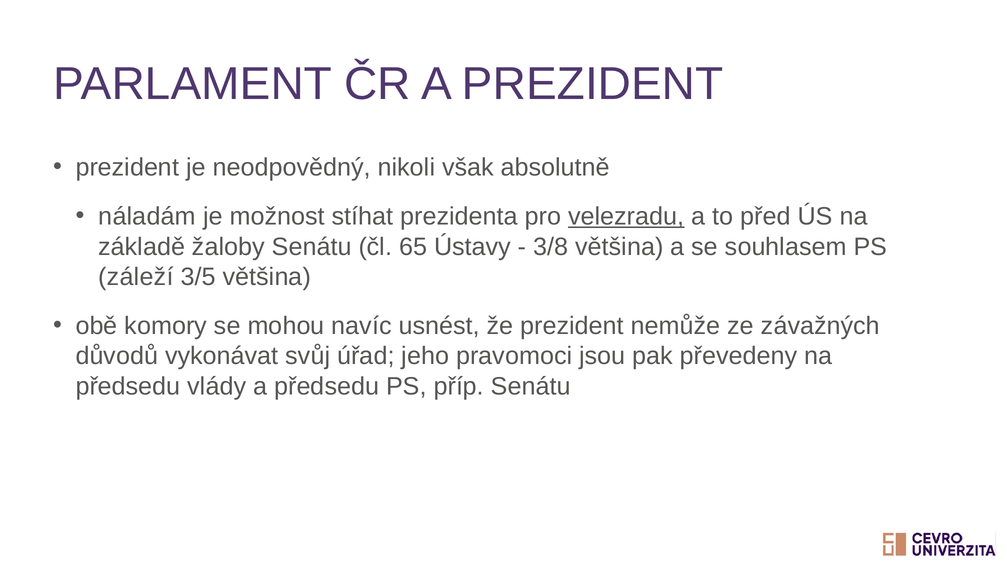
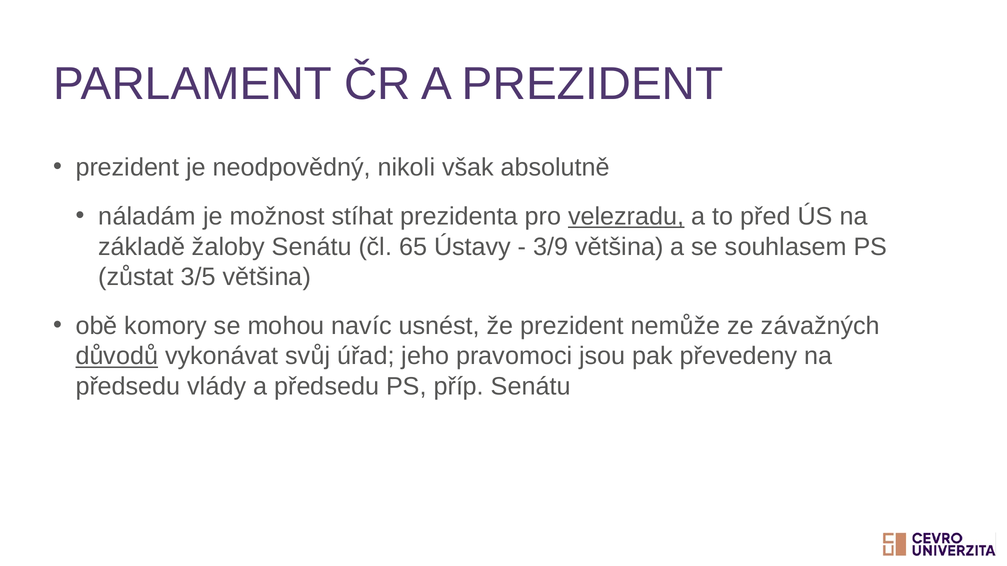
3/8: 3/8 -> 3/9
záleží: záleží -> zůstat
důvodů underline: none -> present
